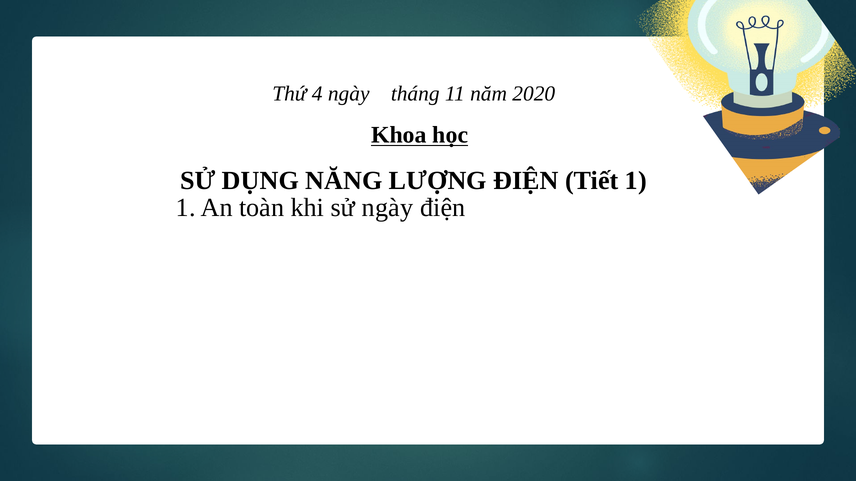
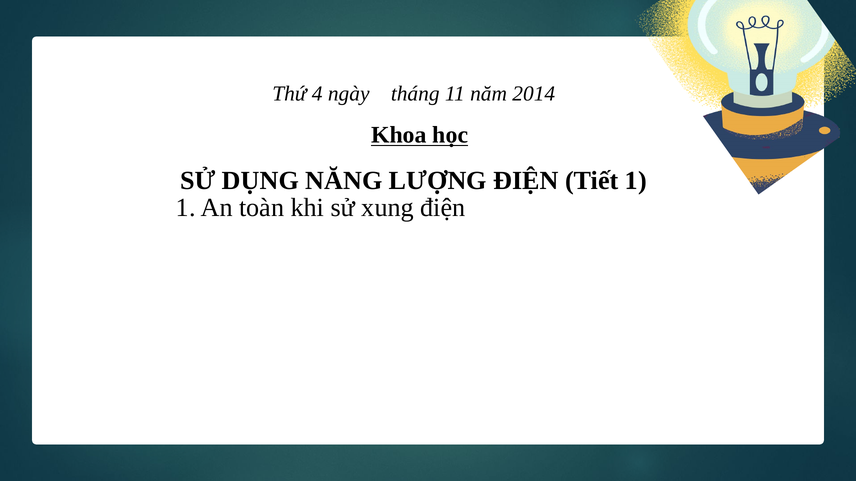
2020: 2020 -> 2014
sử ngày: ngày -> xung
